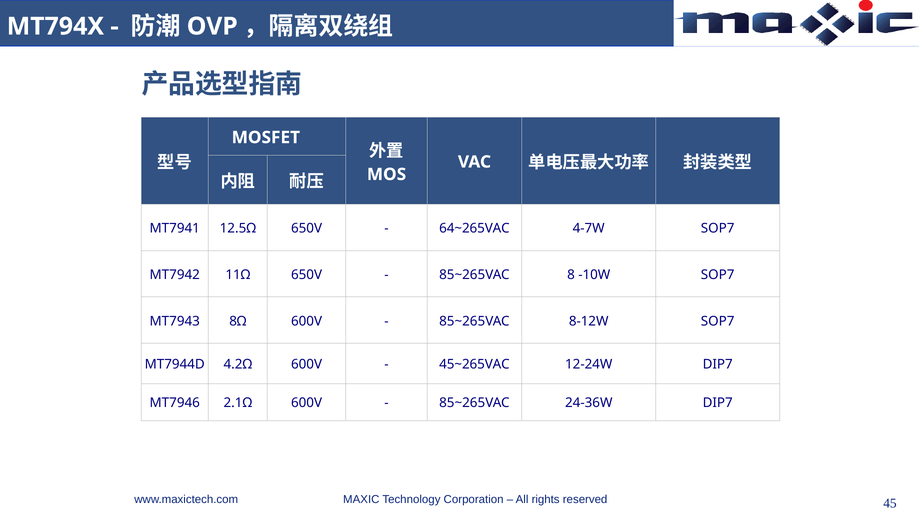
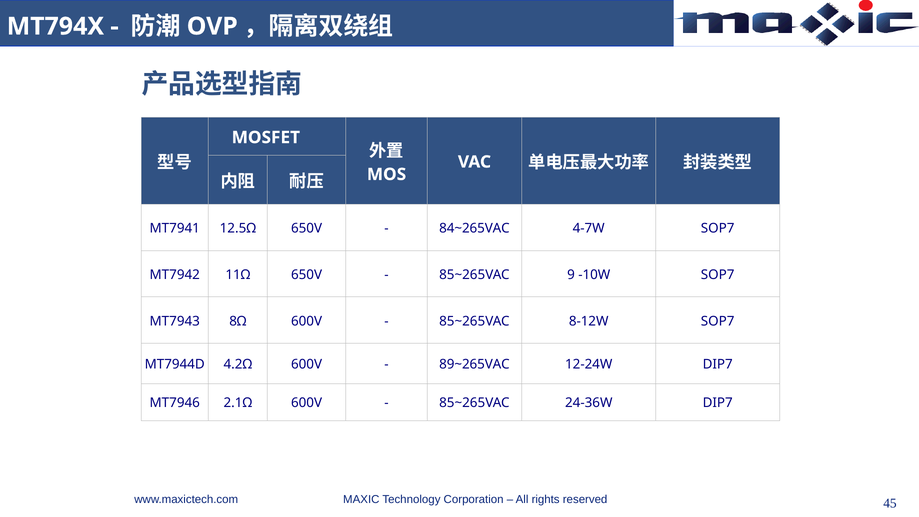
64~265VAC: 64~265VAC -> 84~265VAC
8: 8 -> 9
45~265VAC: 45~265VAC -> 89~265VAC
